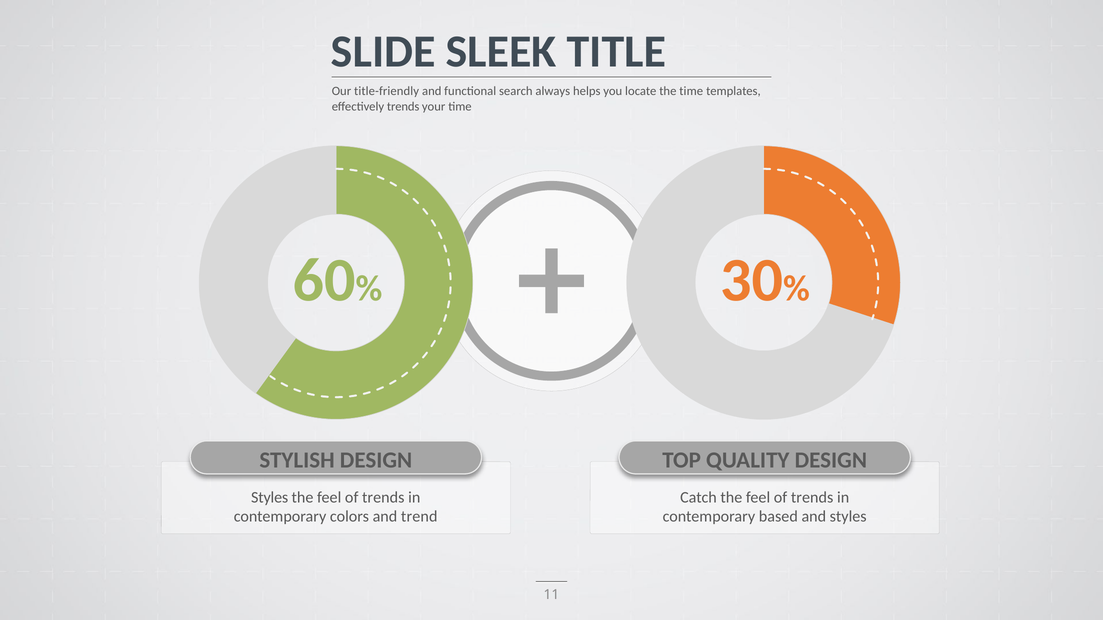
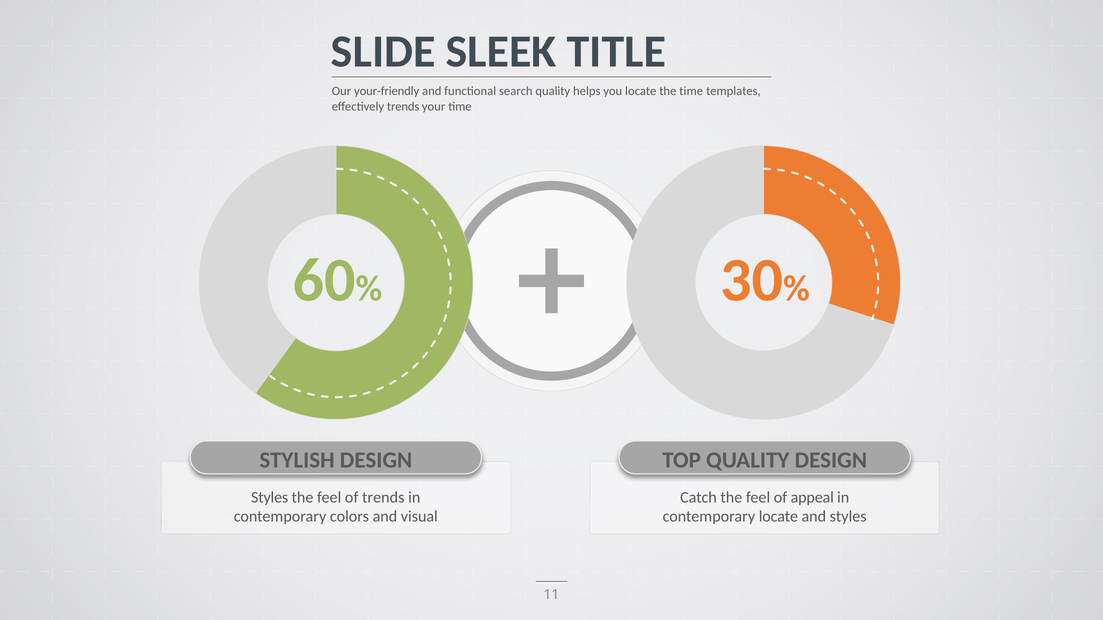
title-friendly: title-friendly -> your-friendly
search always: always -> quality
trends at (812, 498): trends -> appeal
trend: trend -> visual
contemporary based: based -> locate
